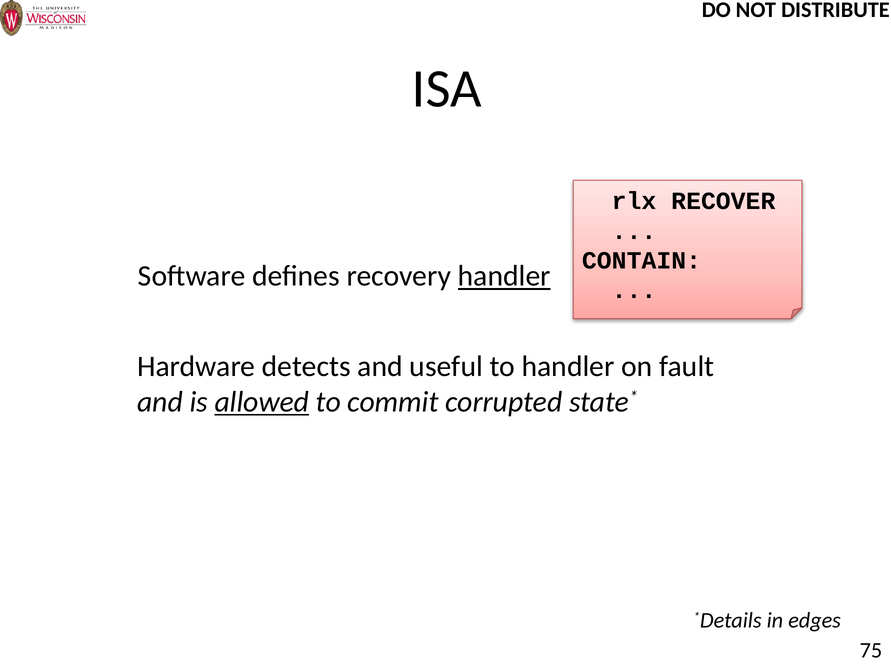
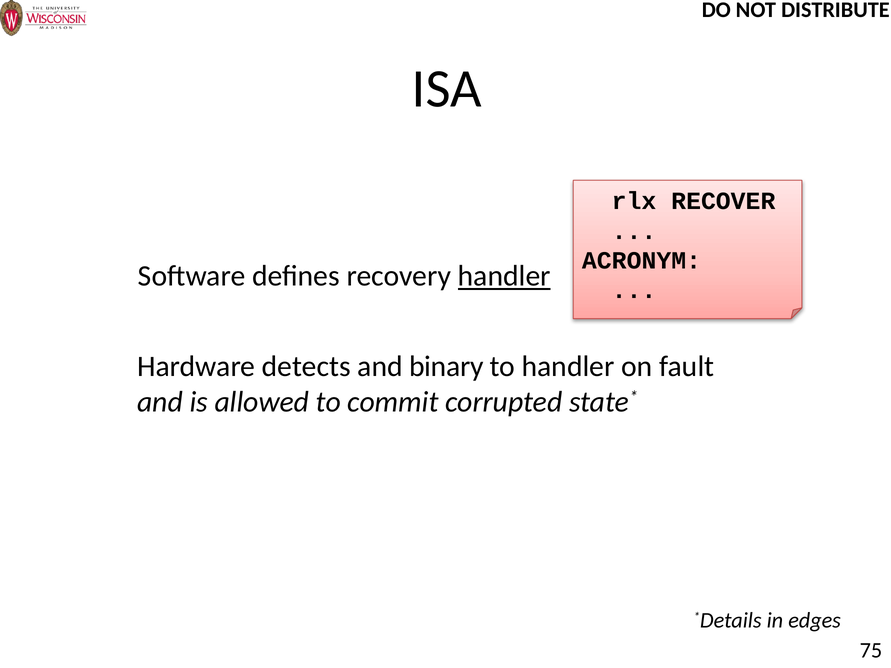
CONTAIN: CONTAIN -> ACRONYM
useful: useful -> binary
allowed underline: present -> none
